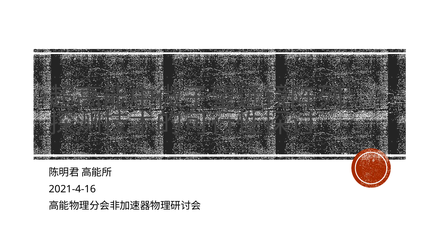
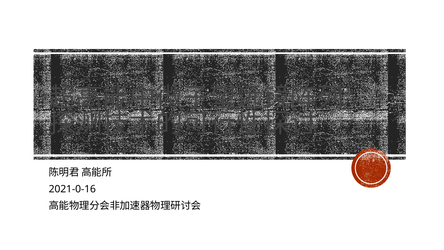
2021-4-16: 2021-4-16 -> 2021-0-16
